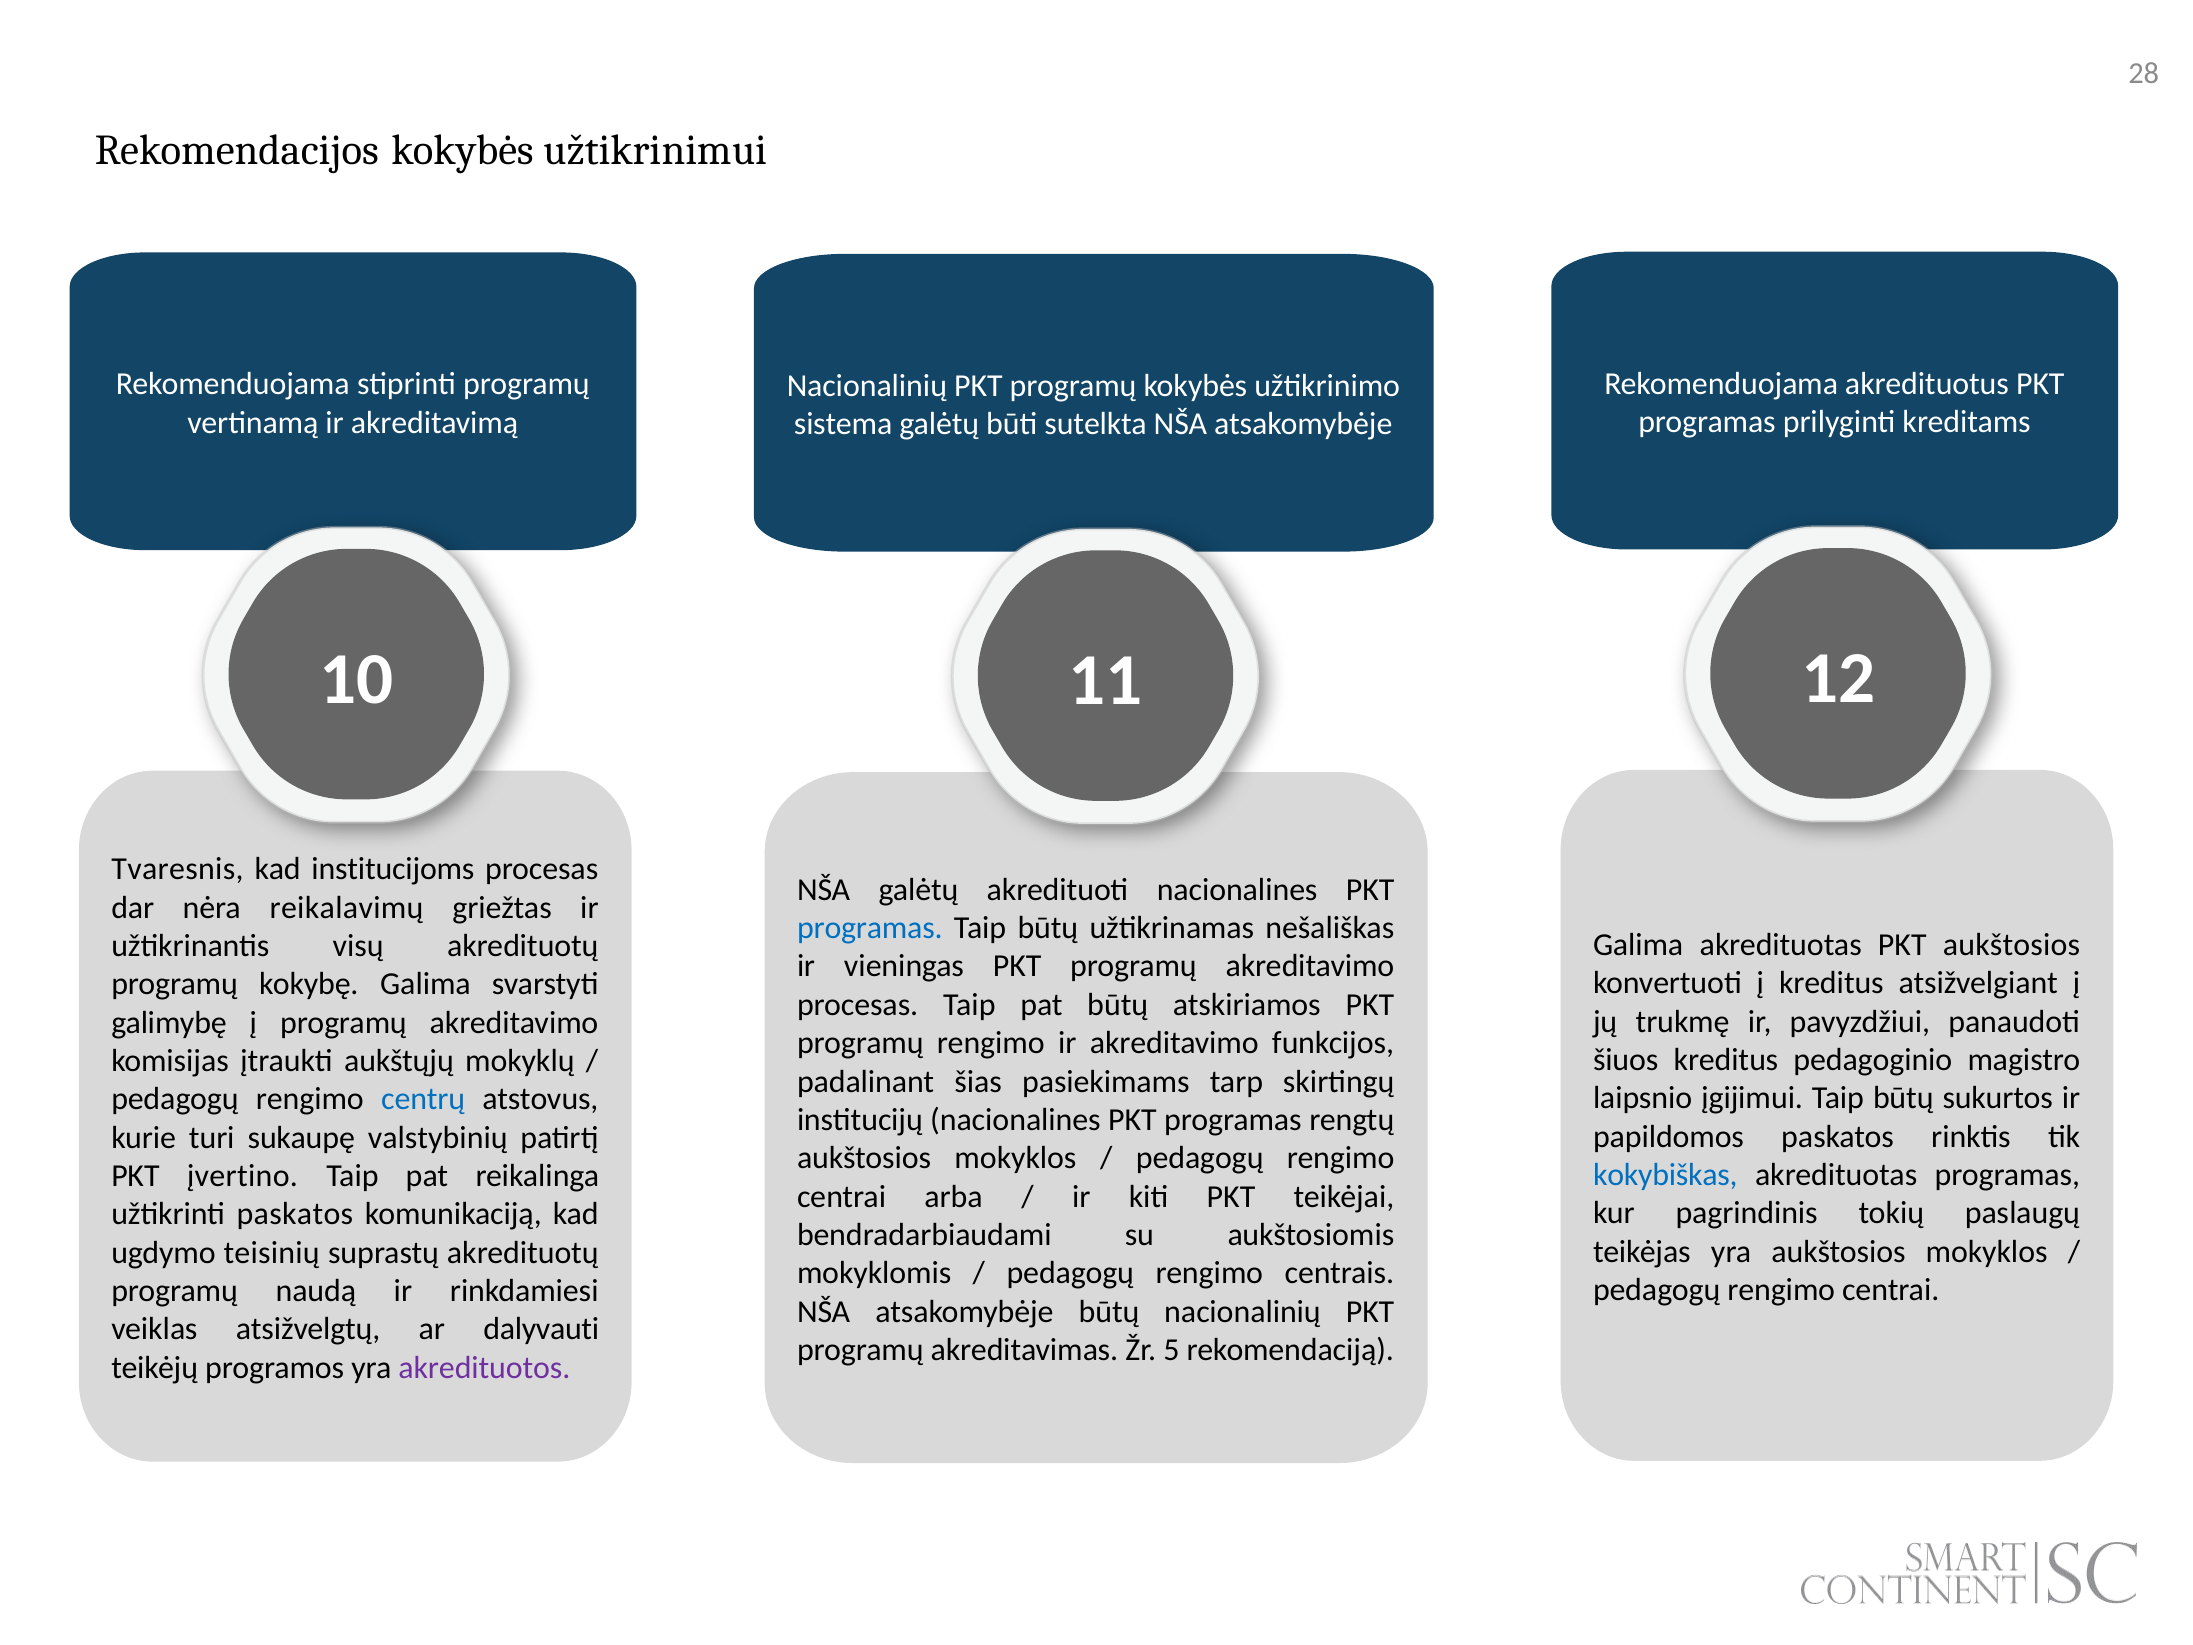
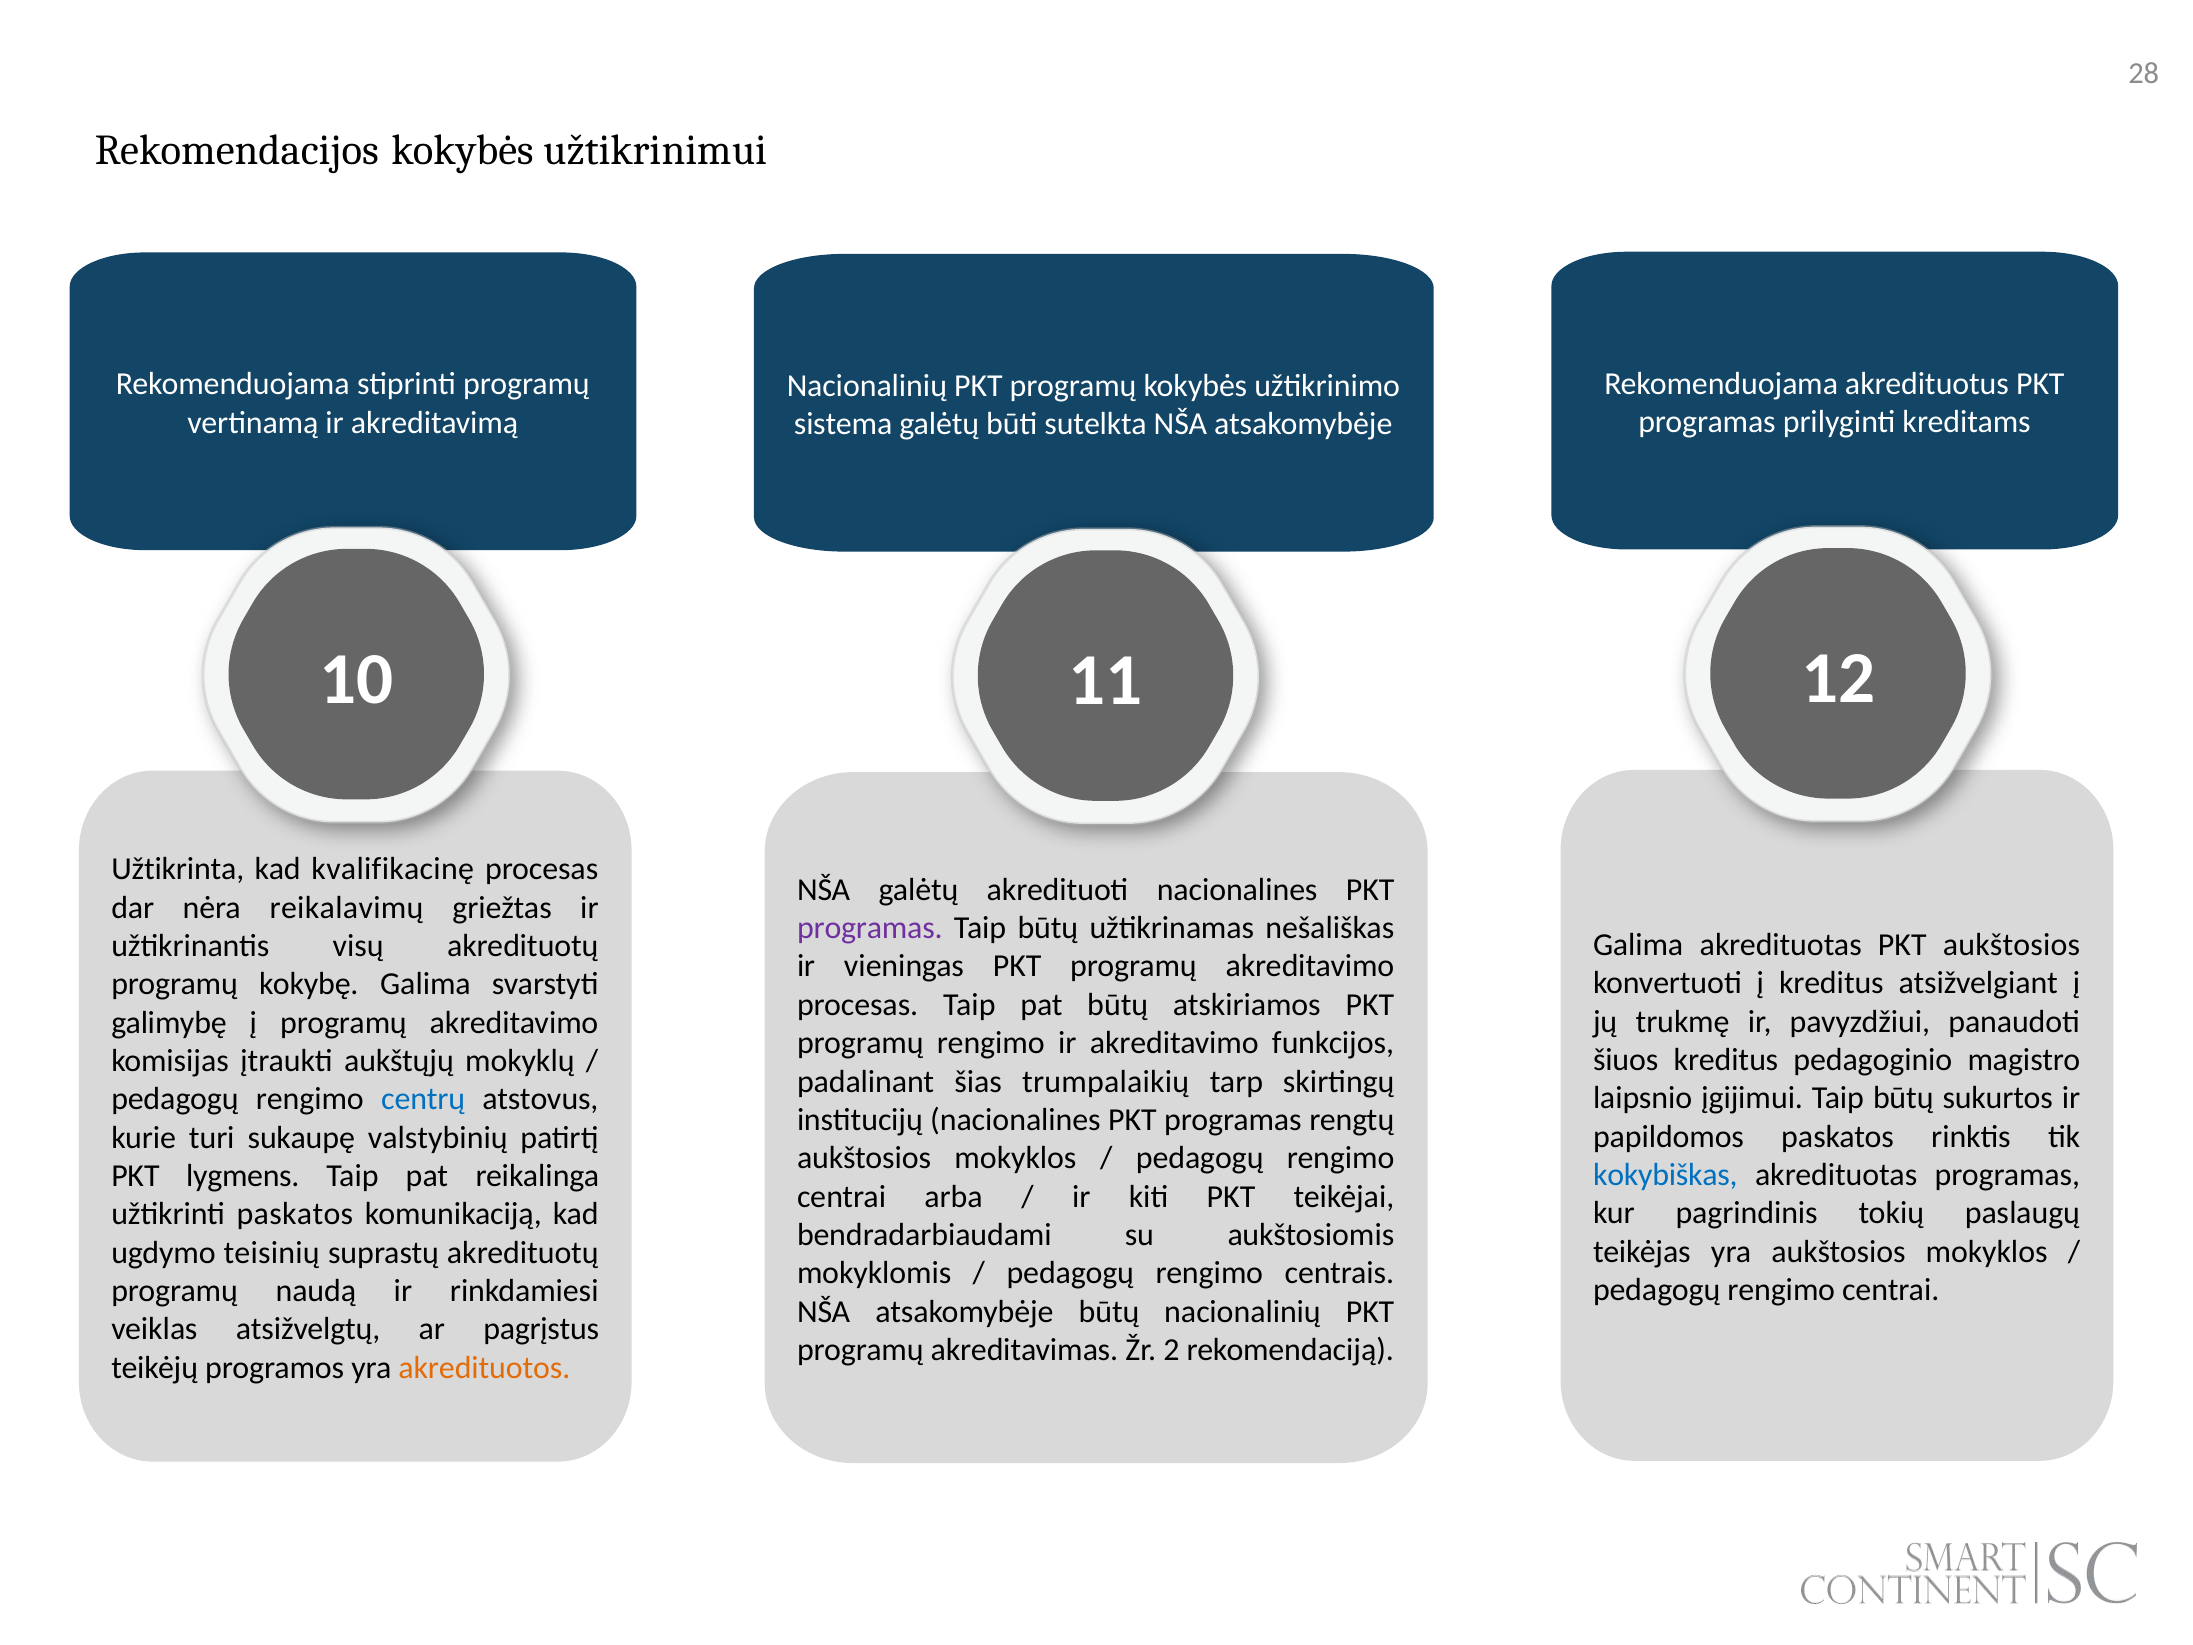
Tvaresnis: Tvaresnis -> Užtikrinta
institucijoms: institucijoms -> kvalifikacinę
programas at (870, 928) colour: blue -> purple
pasiekimams: pasiekimams -> trumpalaikių
įvertino: įvertino -> lygmens
dalyvauti: dalyvauti -> pagrįstus
5: 5 -> 2
akredituotos colour: purple -> orange
